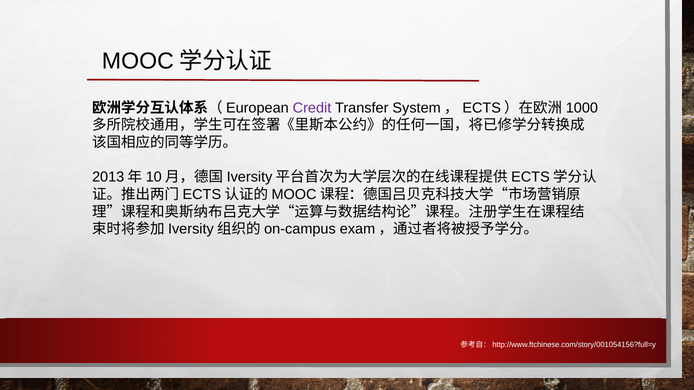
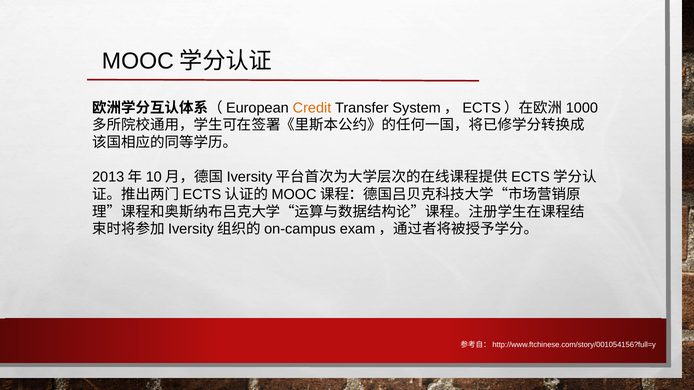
Credit colour: purple -> orange
